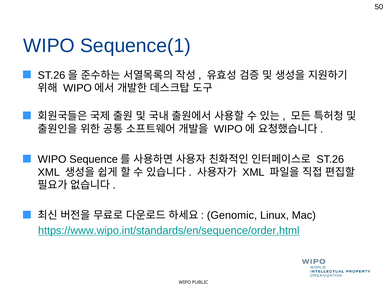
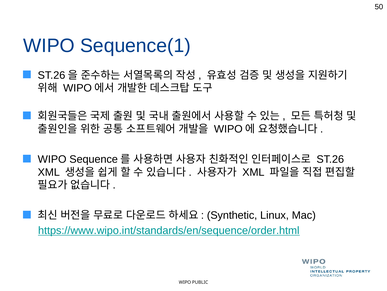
Genomic: Genomic -> Synthetic
